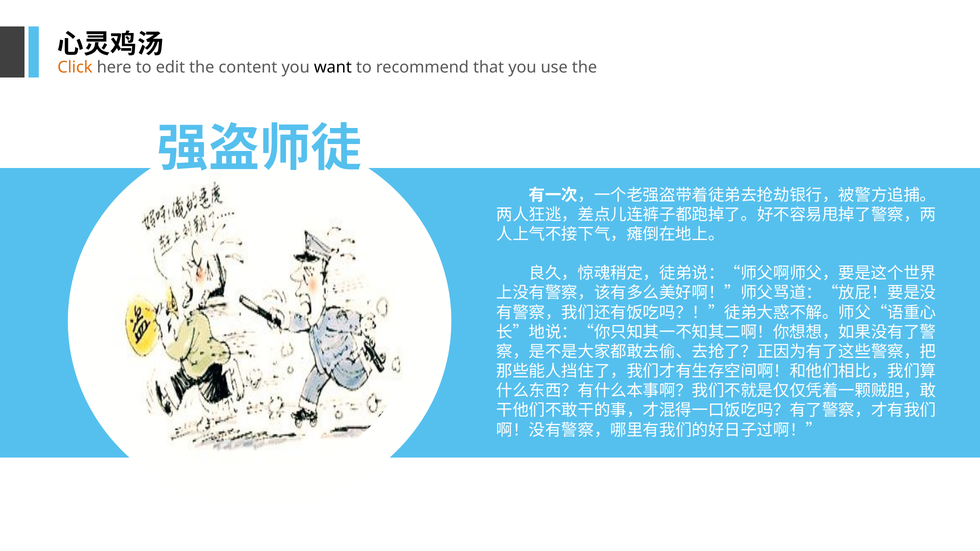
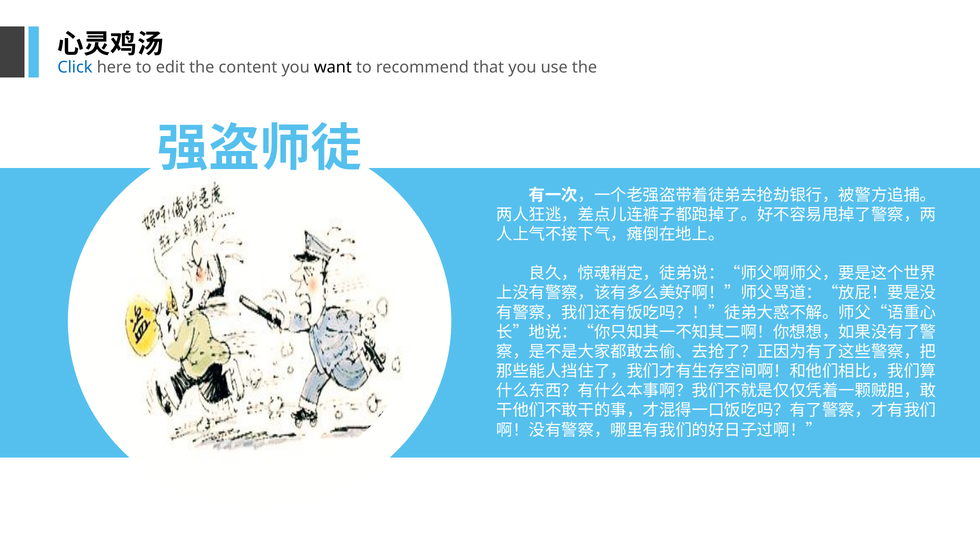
Click colour: orange -> blue
